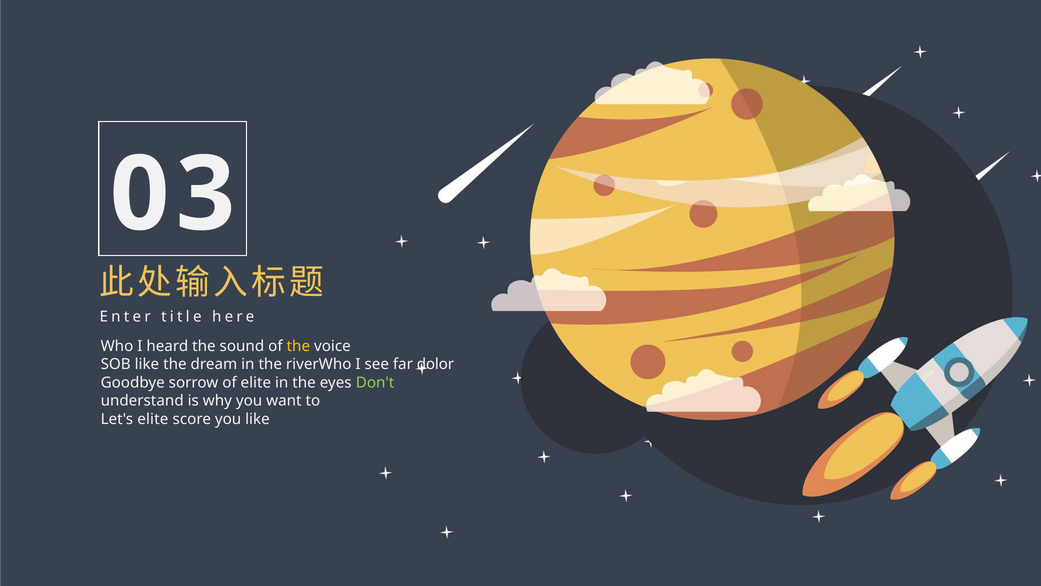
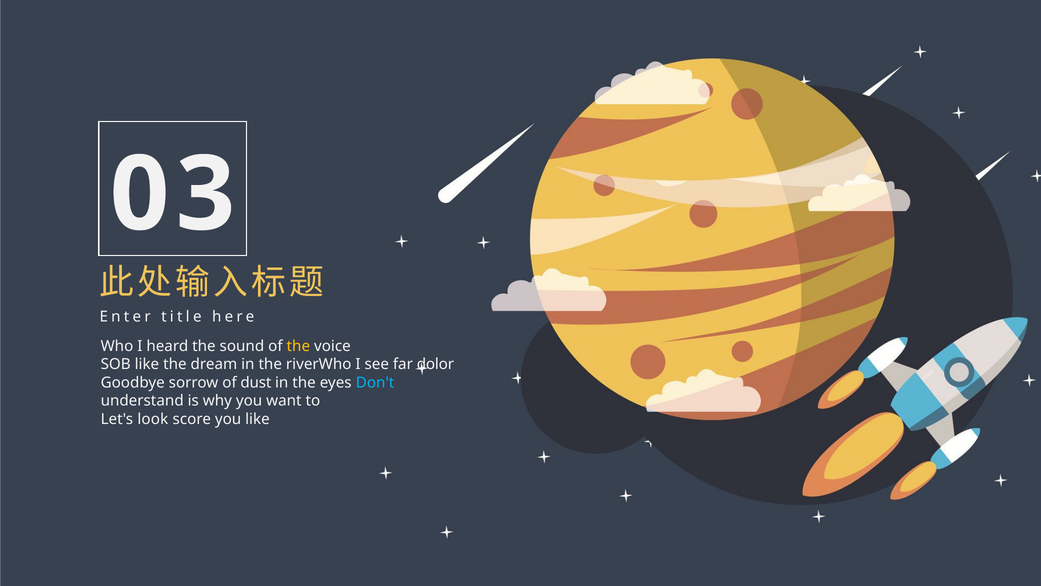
of elite: elite -> dust
Don't colour: light green -> light blue
Let's elite: elite -> look
